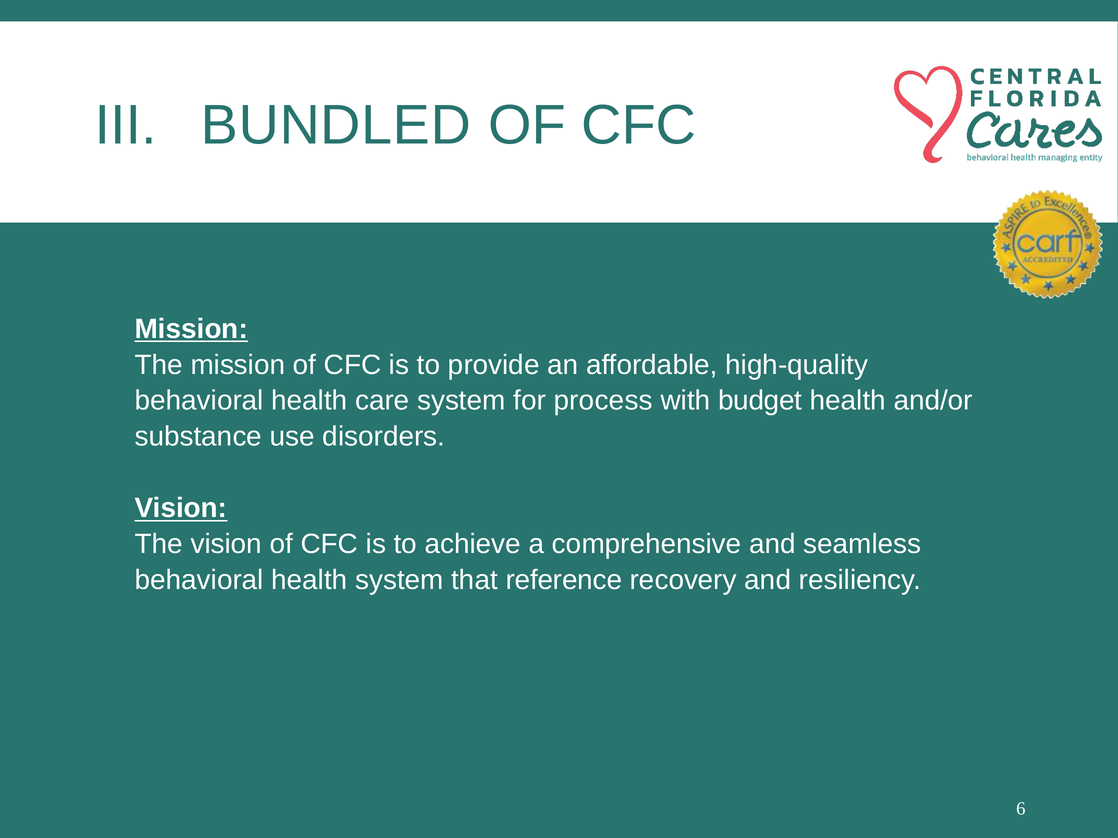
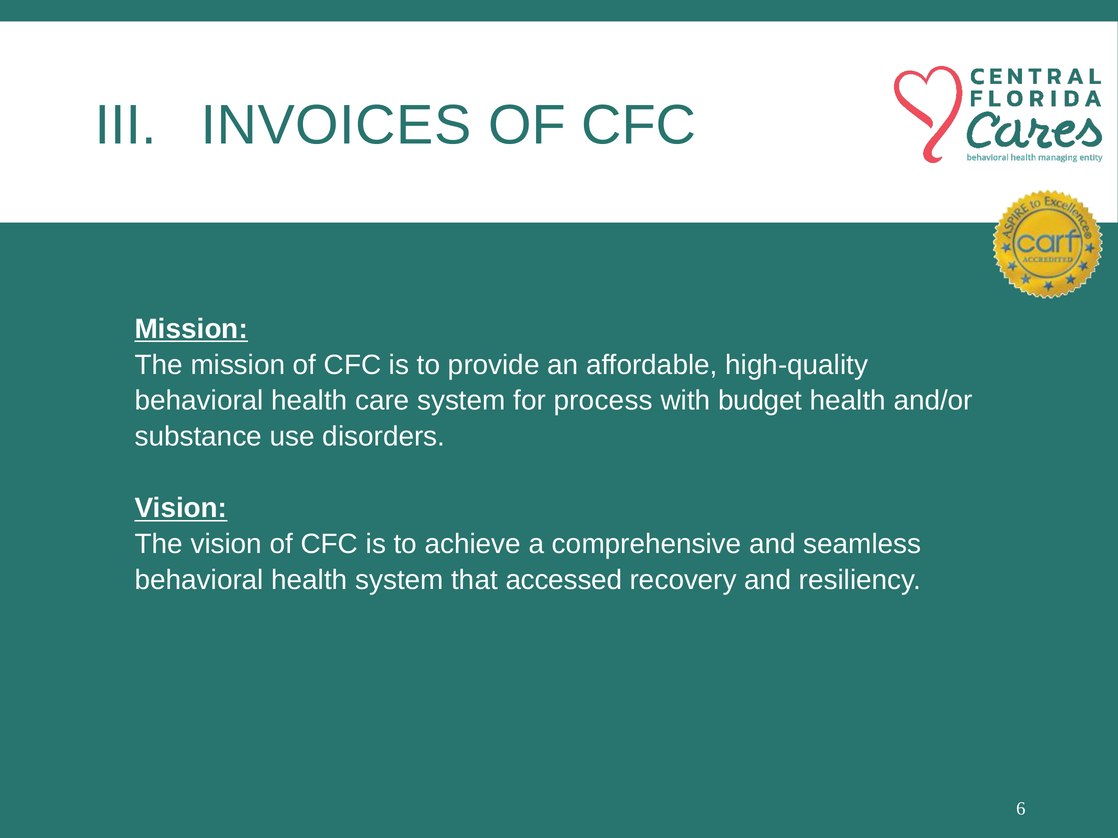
BUNDLED: BUNDLED -> INVOICES
reference: reference -> accessed
